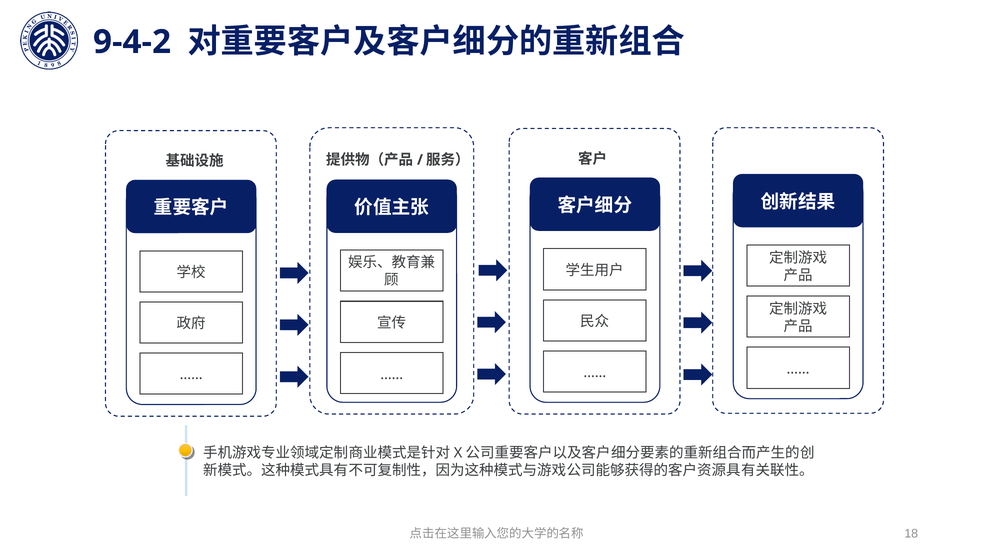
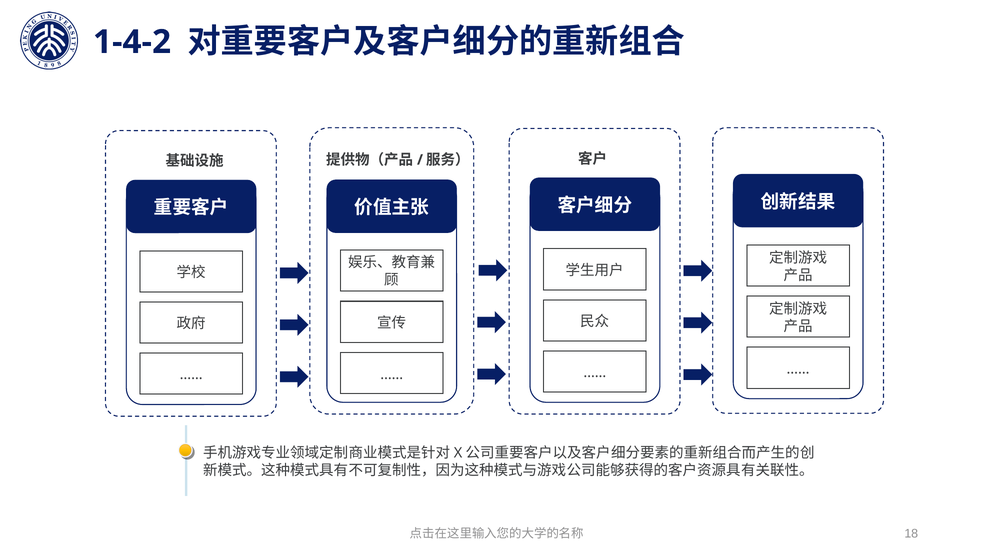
9-4-2: 9-4-2 -> 1-4-2
